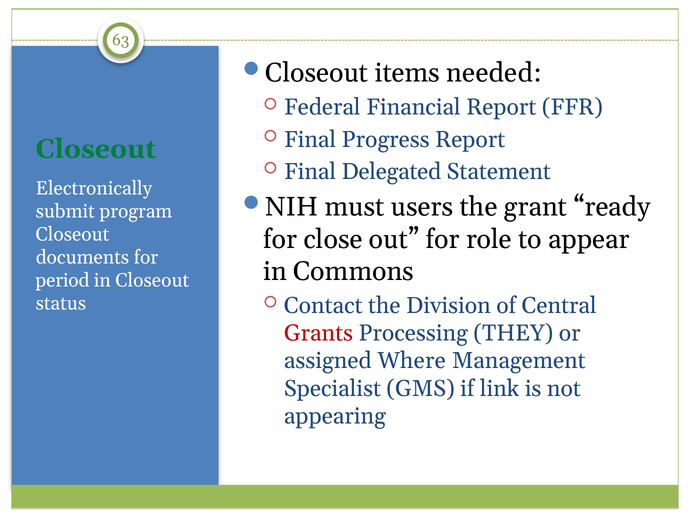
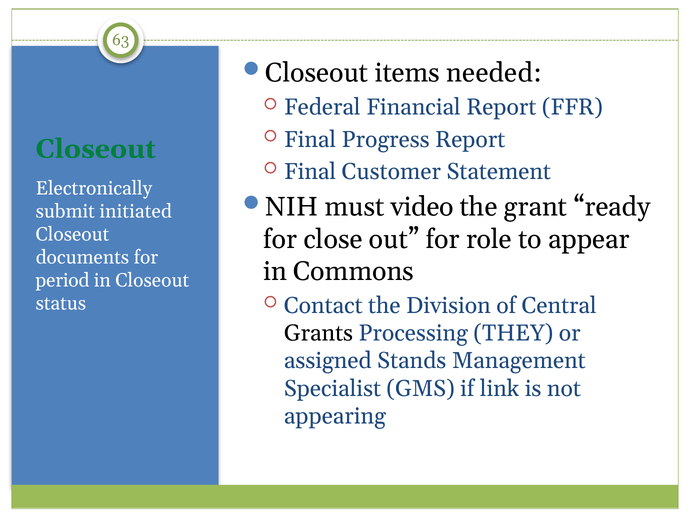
Delegated: Delegated -> Customer
users: users -> video
program: program -> initiated
Grants colour: red -> black
Where: Where -> Stands
